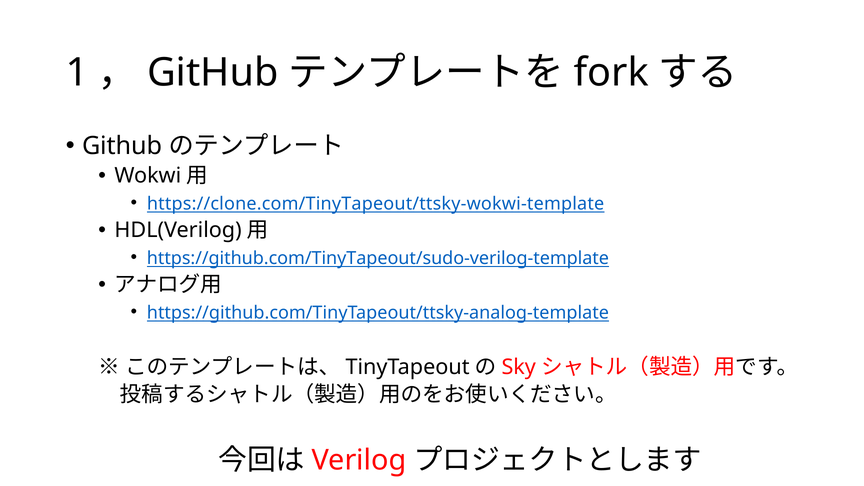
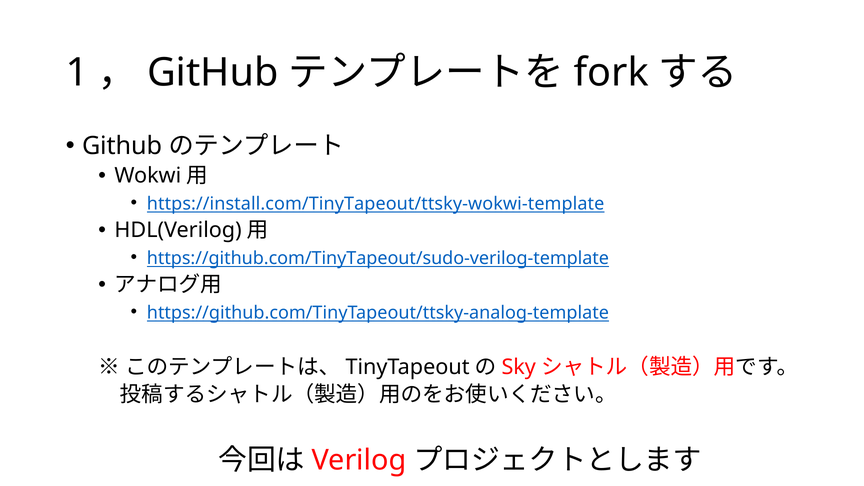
https://clone.com/TinyTapeout/ttsky-wokwi-template: https://clone.com/TinyTapeout/ttsky-wokwi-template -> https://install.com/TinyTapeout/ttsky-wokwi-template
